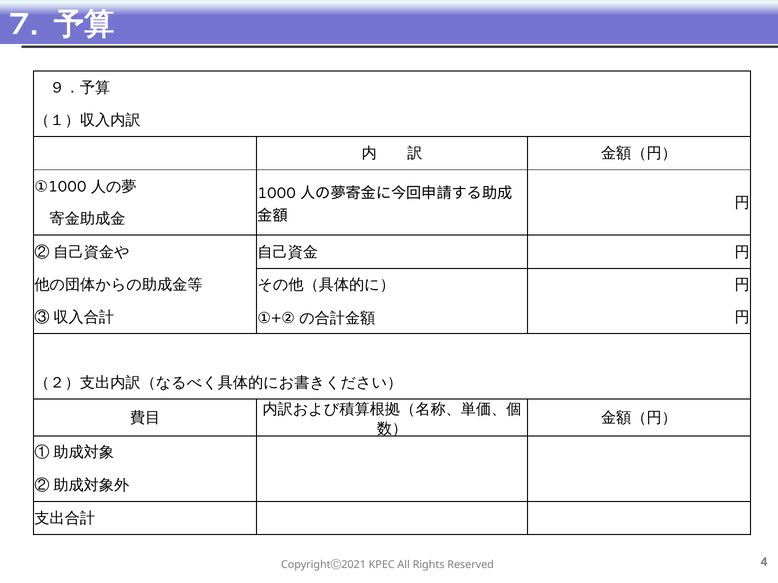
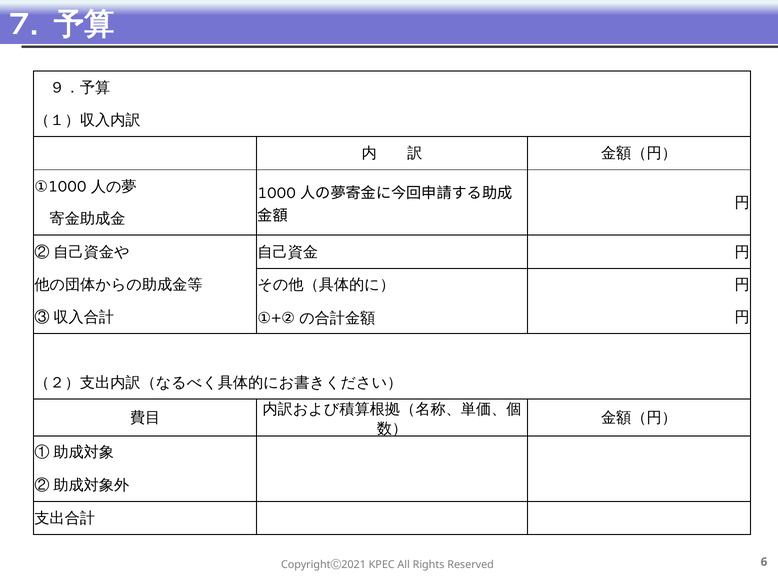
4: 4 -> 6
